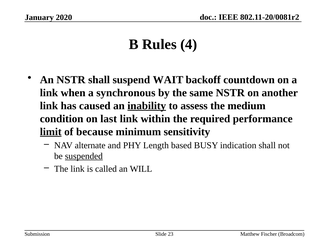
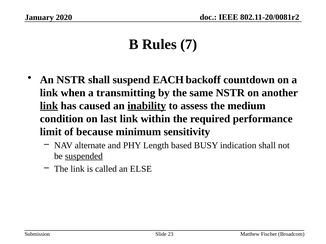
4: 4 -> 7
WAIT: WAIT -> EACH
synchronous: synchronous -> transmitting
link at (49, 106) underline: none -> present
limit underline: present -> none
WILL: WILL -> ELSE
